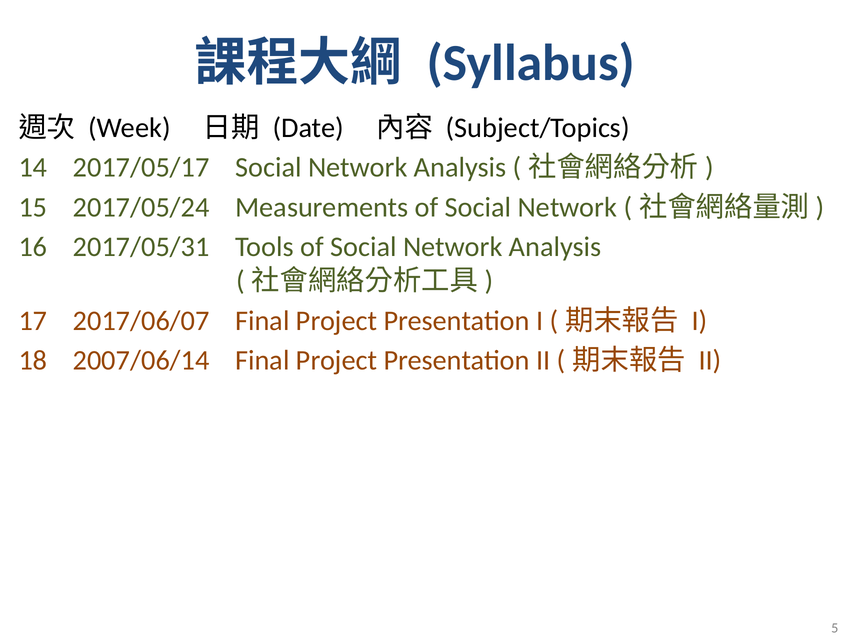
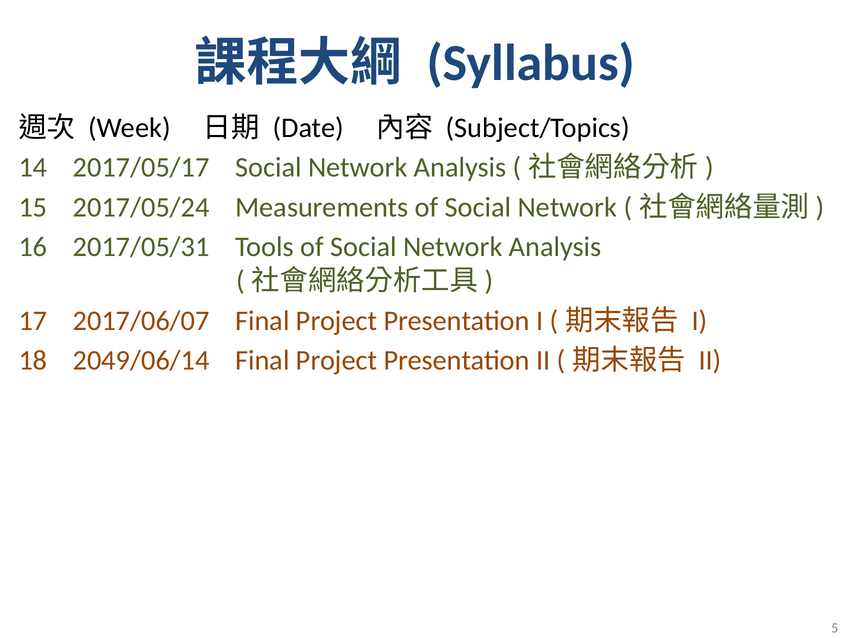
2007/06/14: 2007/06/14 -> 2049/06/14
